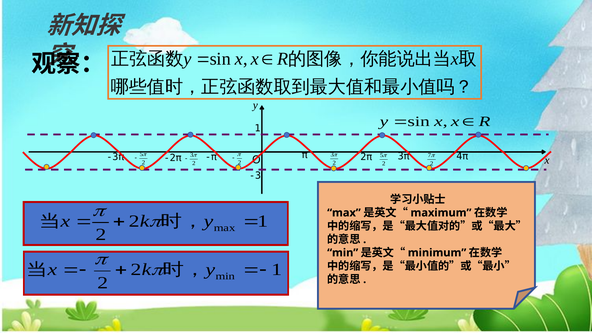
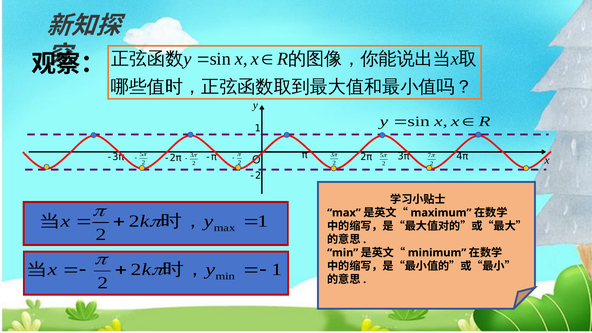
-3: -3 -> -2
